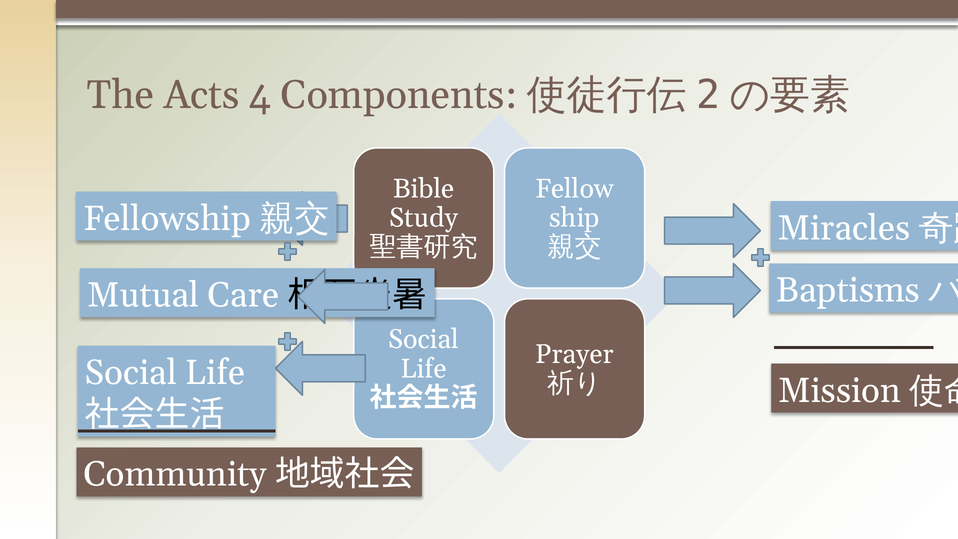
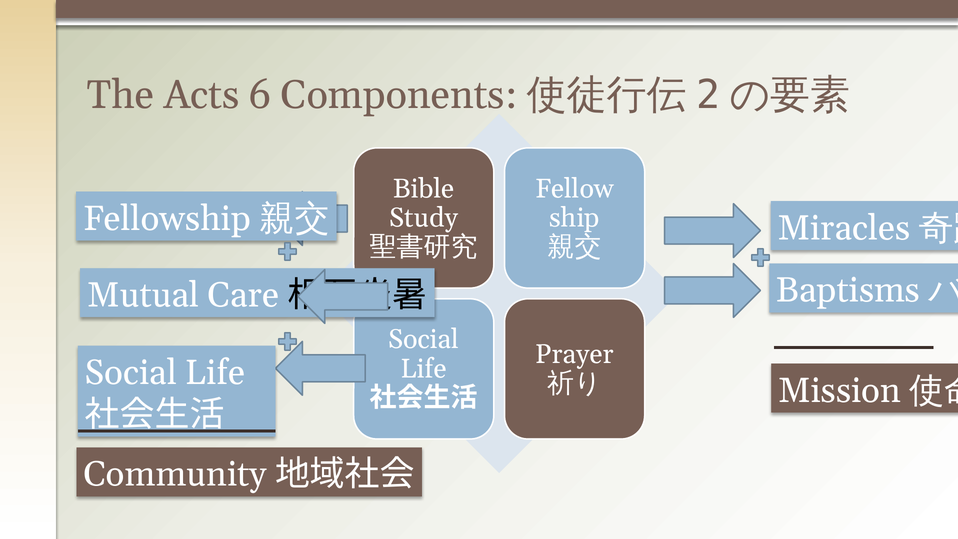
4: 4 -> 6
